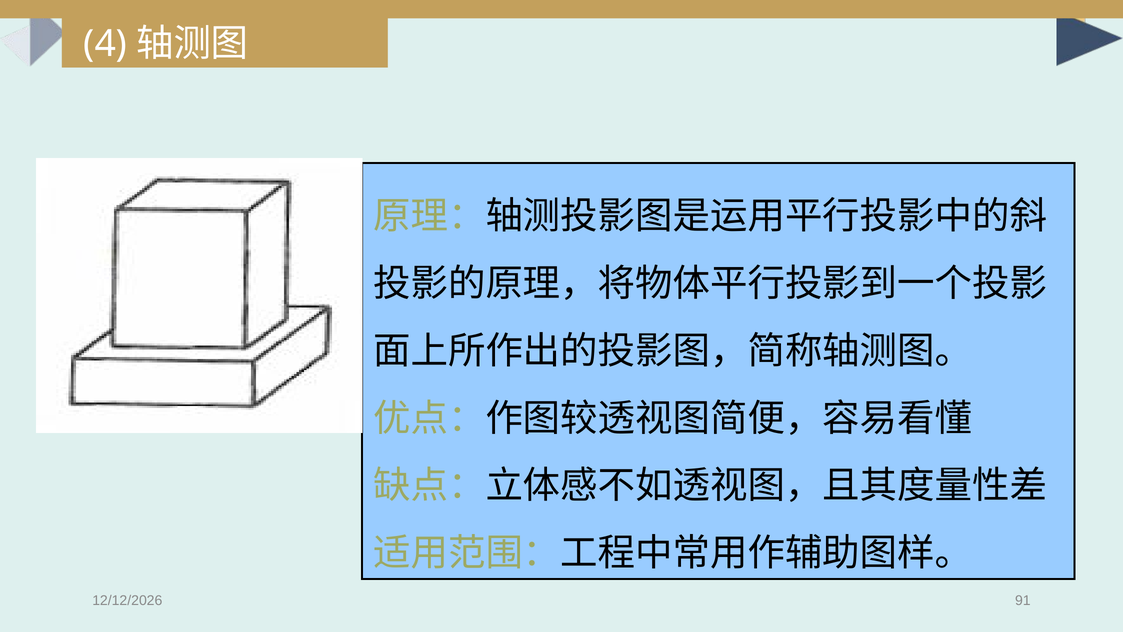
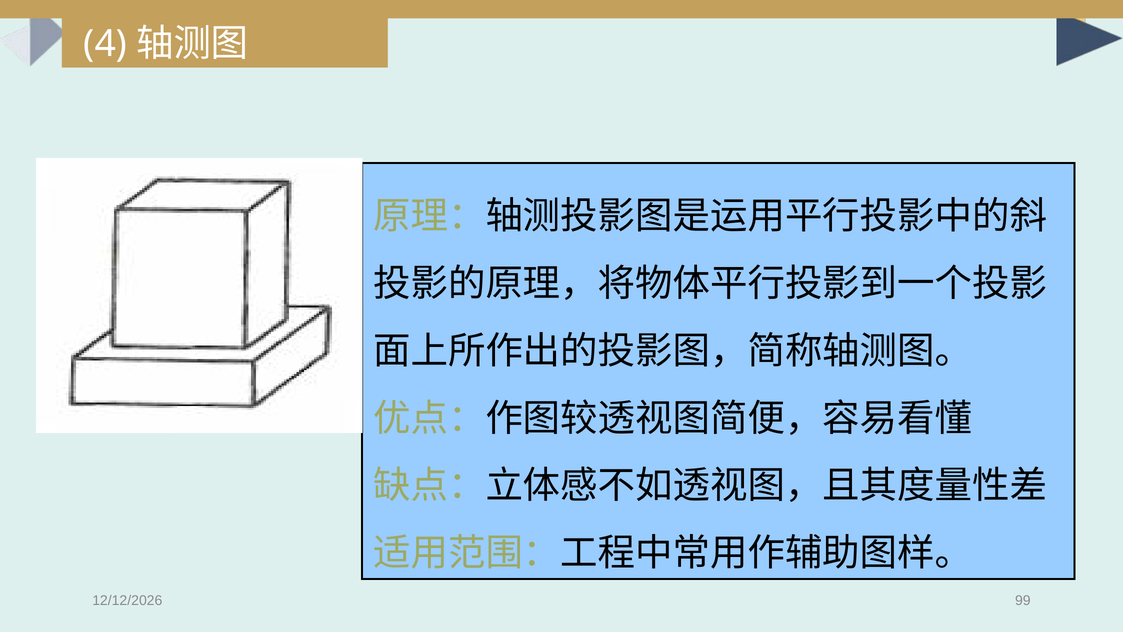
91: 91 -> 99
